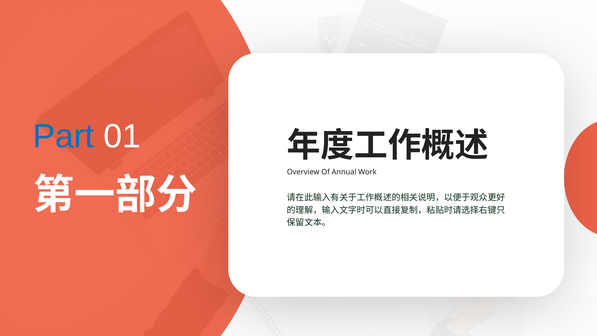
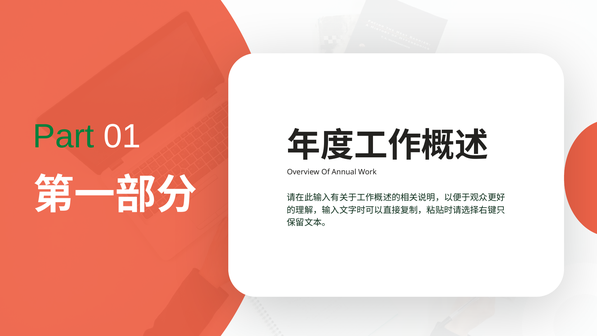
Part colour: blue -> green
